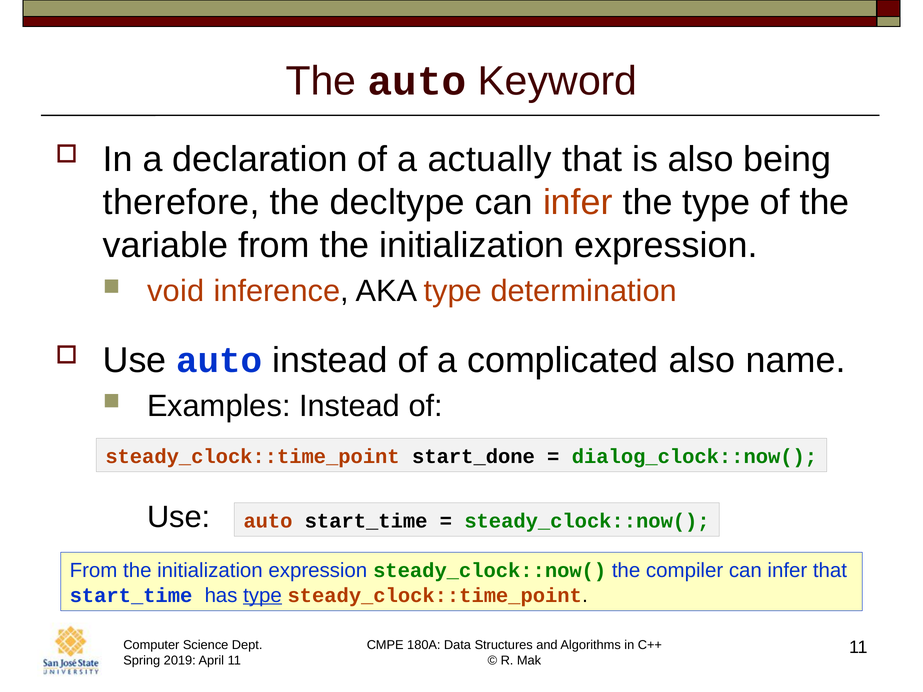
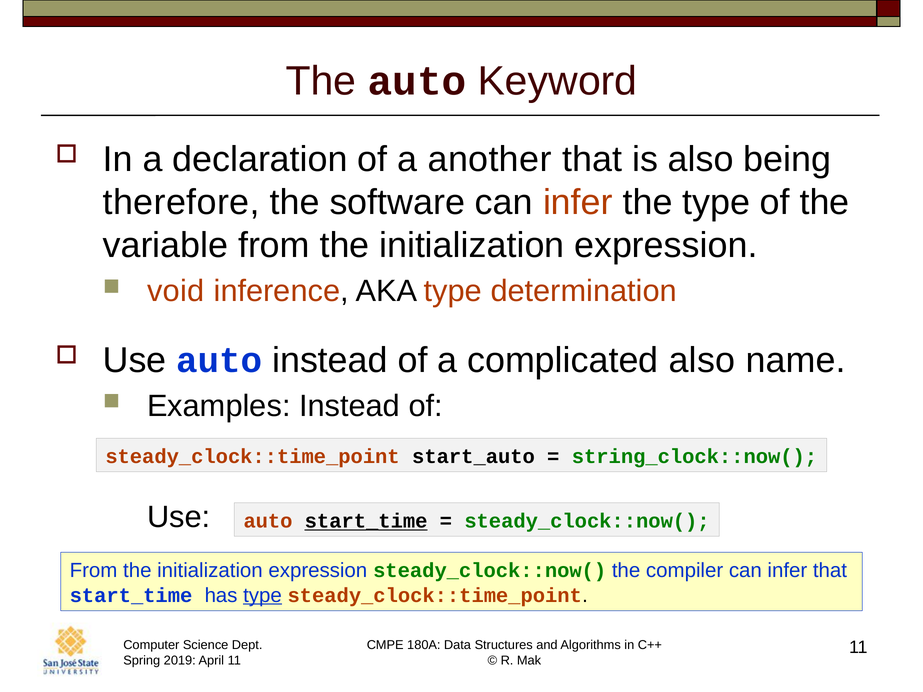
actually: actually -> another
decltype: decltype -> software
start_done: start_done -> start_auto
dialog_clock::now(: dialog_clock::now( -> string_clock::now(
start_time at (366, 521) underline: none -> present
